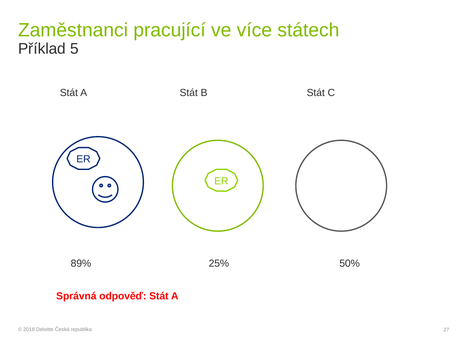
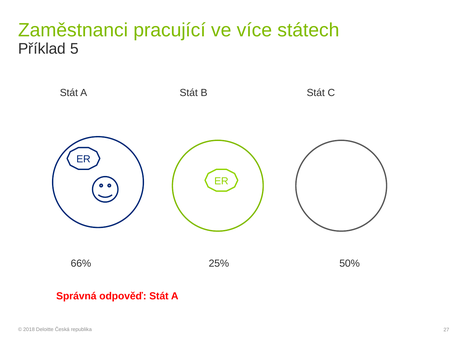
89%: 89% -> 66%
